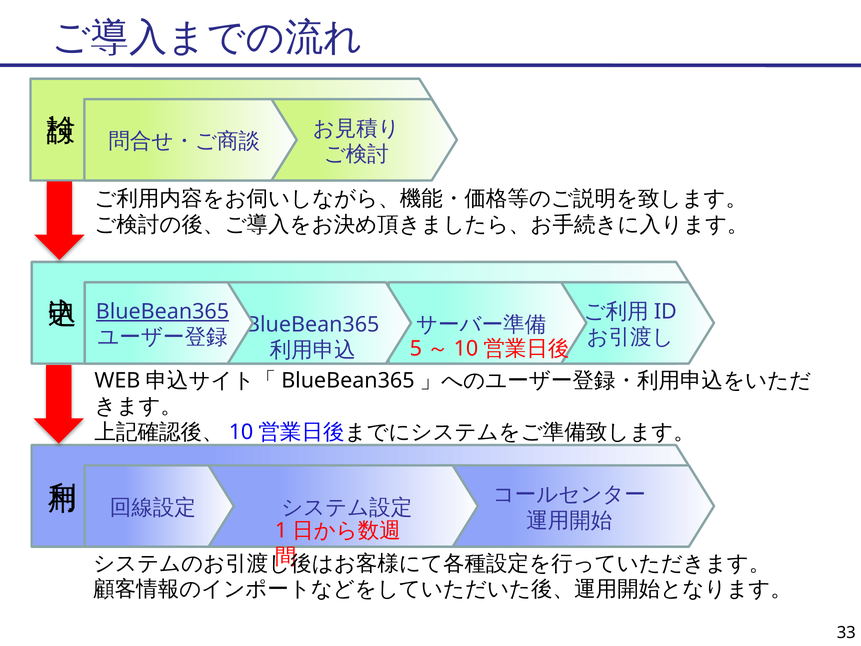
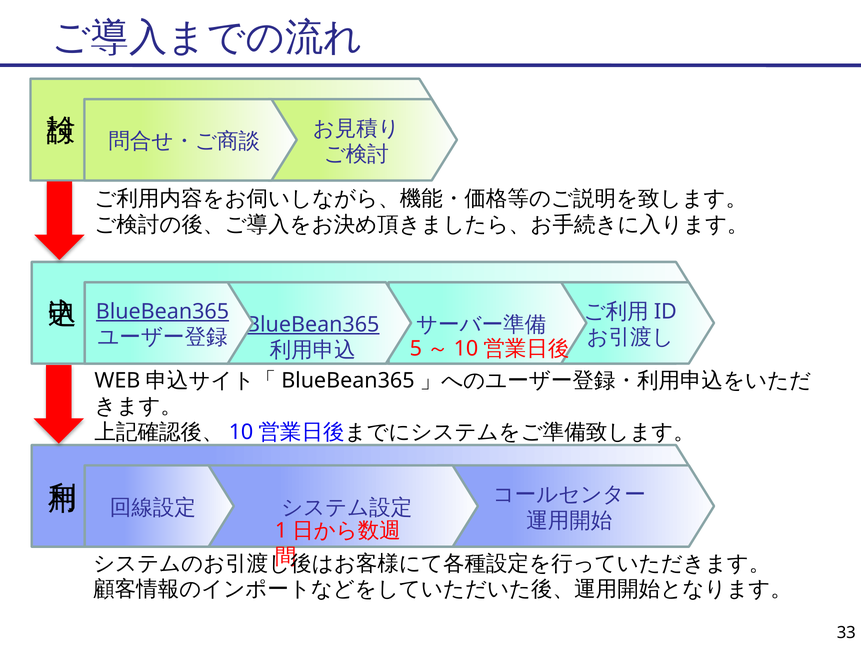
BlueBean365 at (313, 324) underline: none -> present
